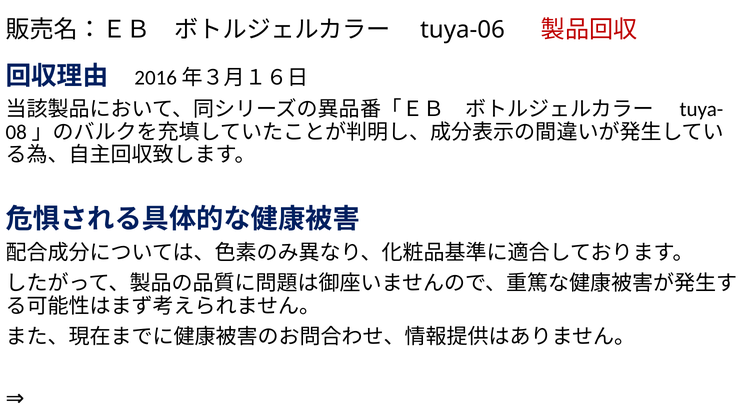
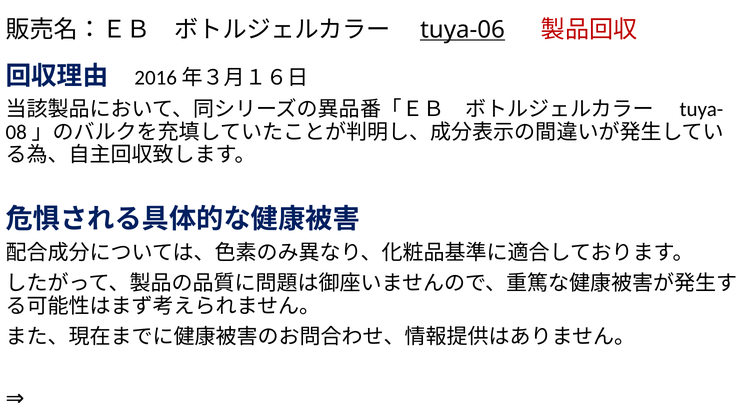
tuya-06 underline: none -> present
